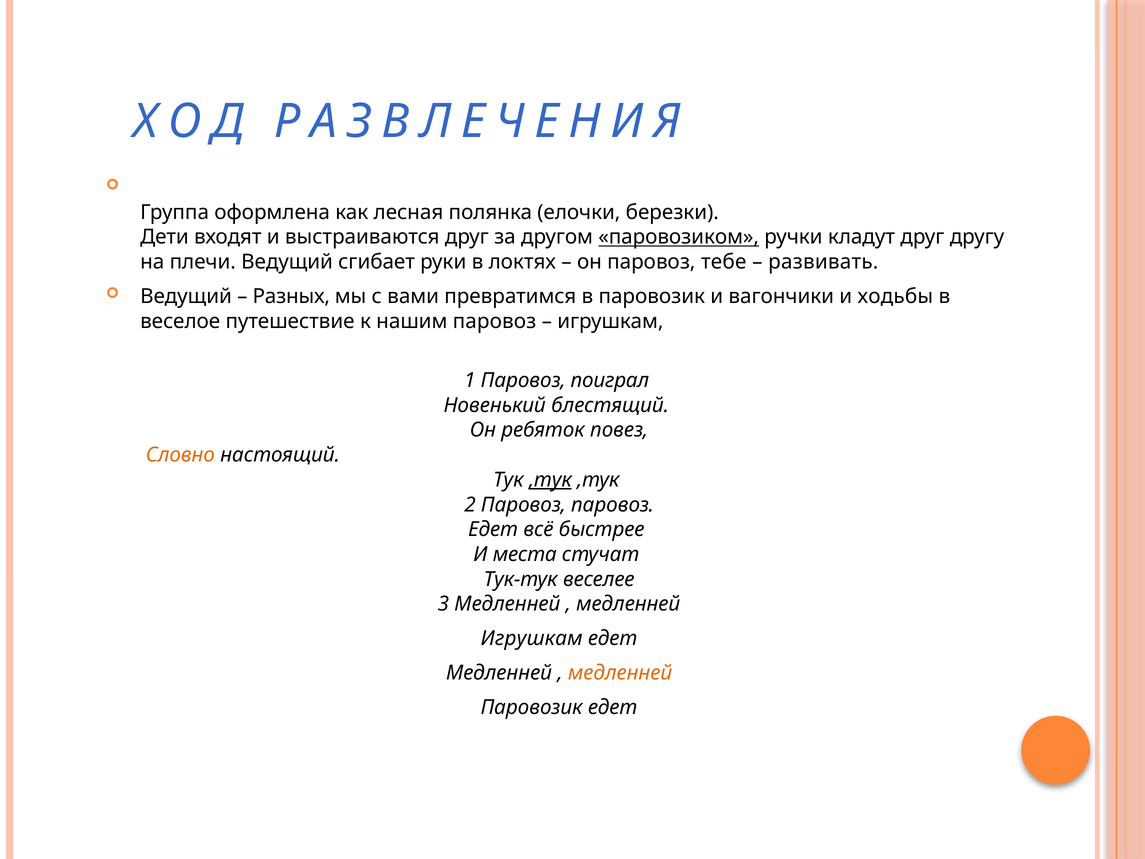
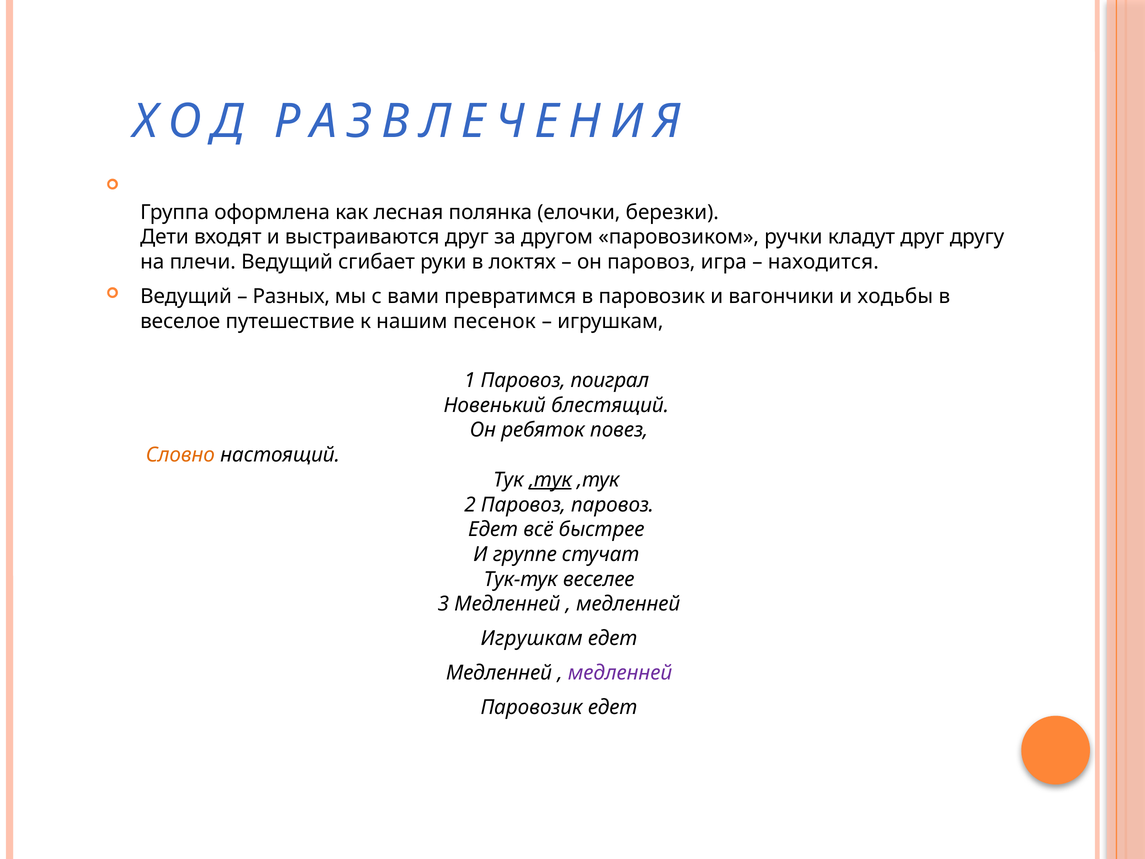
паровозиком underline: present -> none
тебе: тебе -> игра
развивать: развивать -> находится
нашим паровоз: паровоз -> песенок
места: места -> группе
медленней at (620, 673) colour: orange -> purple
